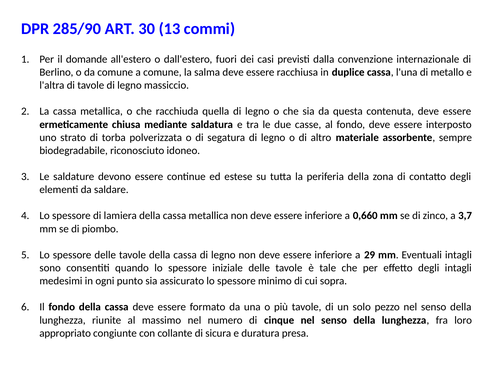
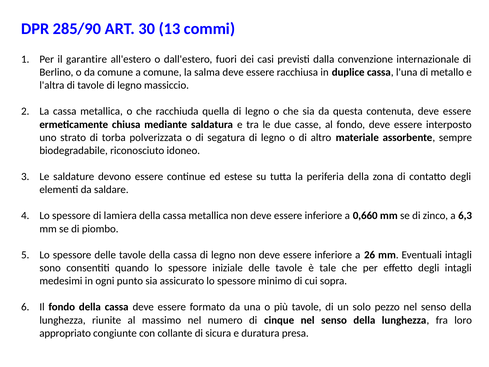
domande: domande -> garantire
3,7: 3,7 -> 6,3
29: 29 -> 26
